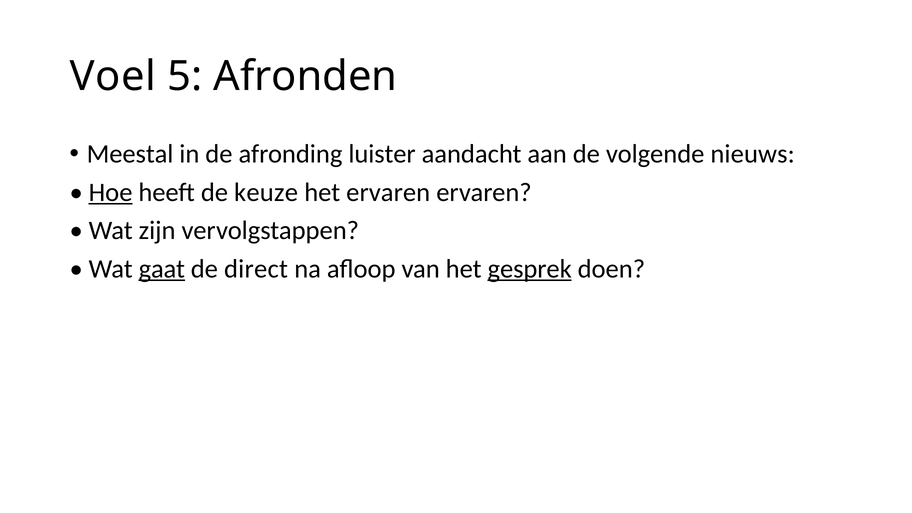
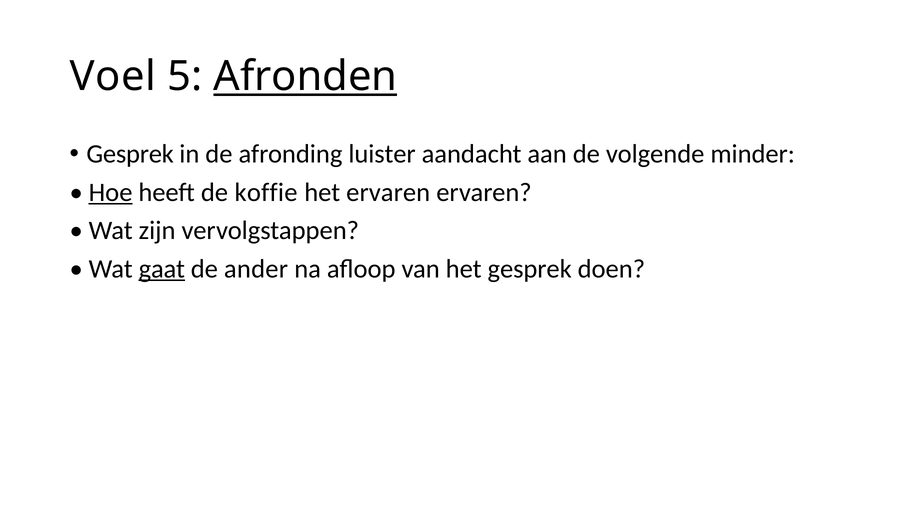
Afronden underline: none -> present
Meestal at (130, 154): Meestal -> Gesprek
nieuws: nieuws -> minder
keuze: keuze -> koffie
direct: direct -> ander
gesprek at (530, 269) underline: present -> none
